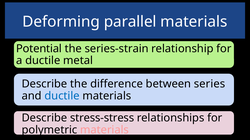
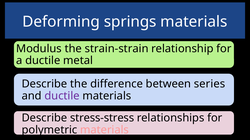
parallel: parallel -> springs
Potential: Potential -> Modulus
series-strain: series-strain -> strain-strain
ductile at (62, 96) colour: blue -> purple
